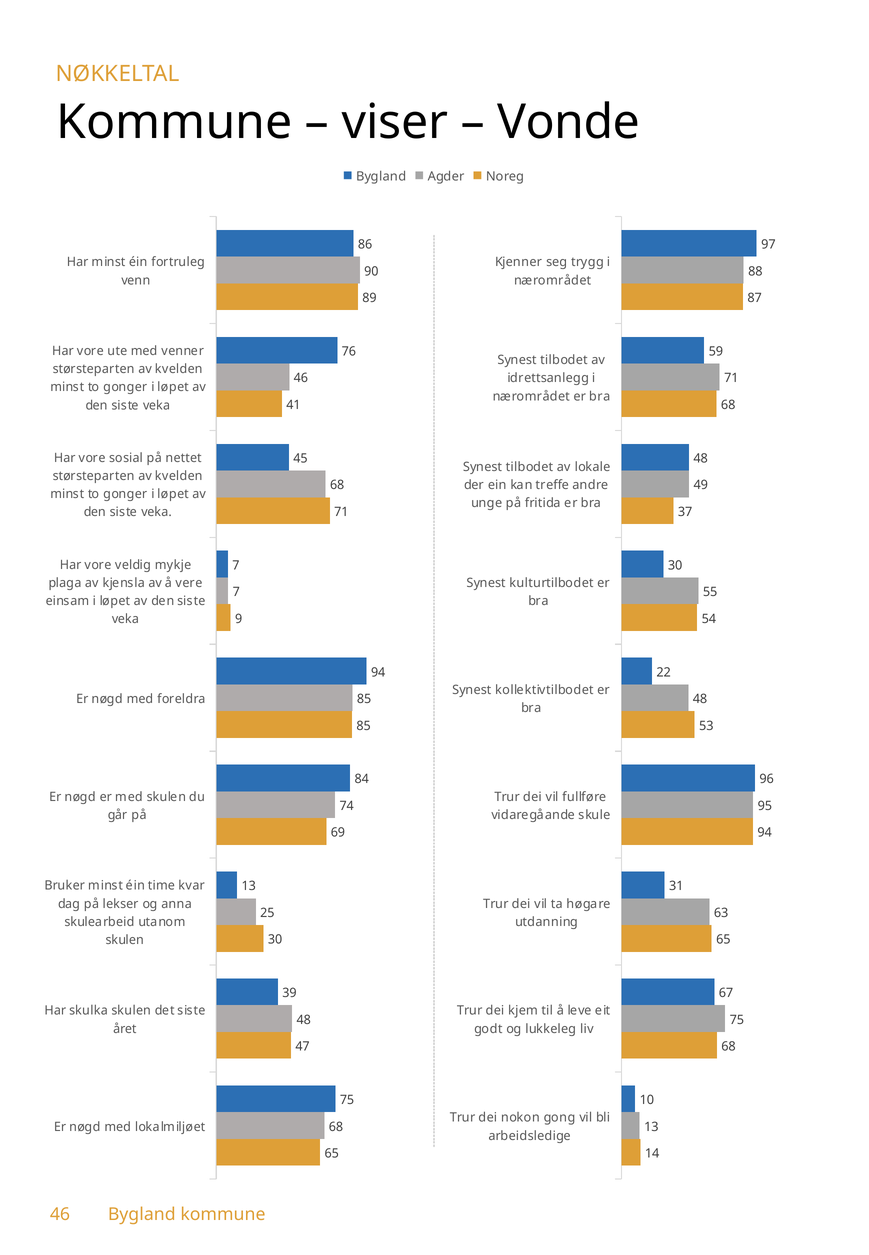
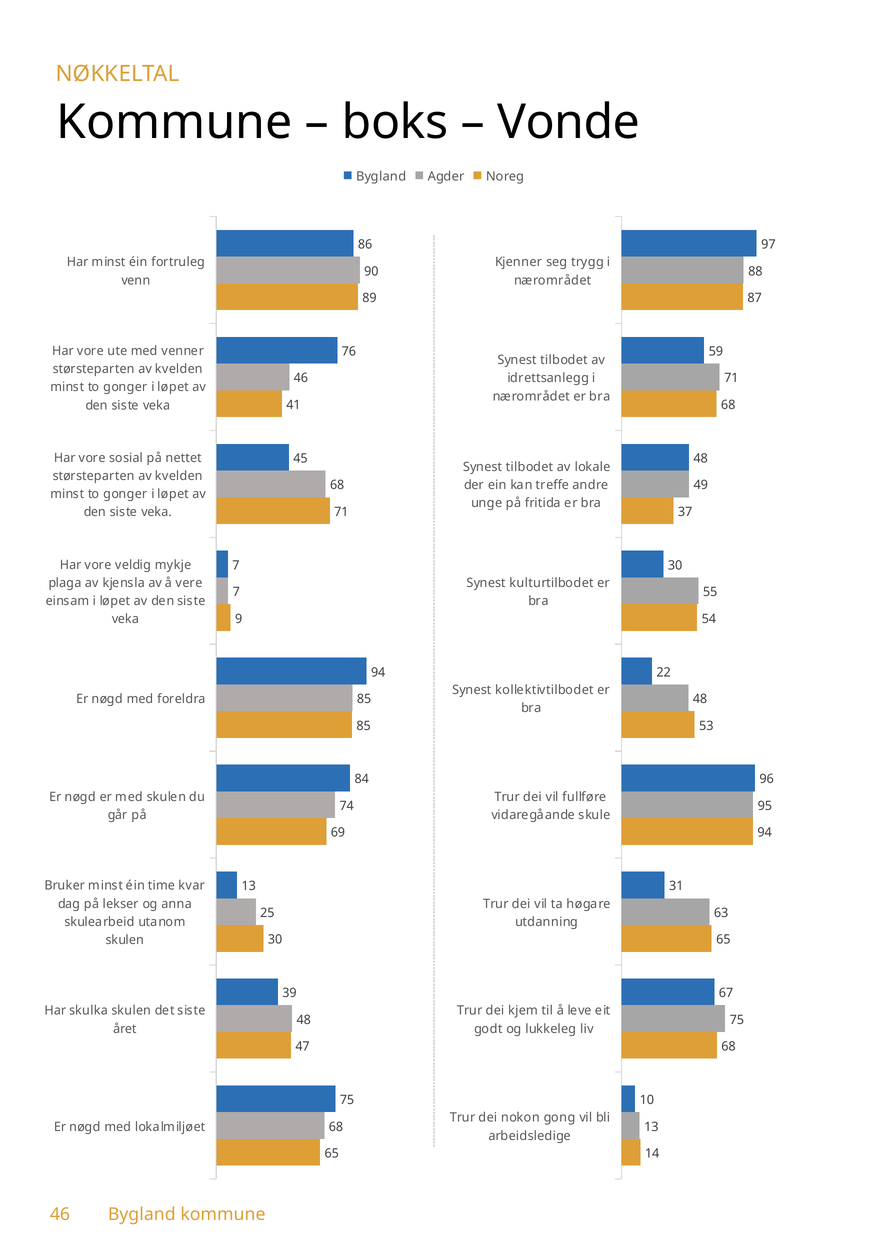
viser: viser -> boks
